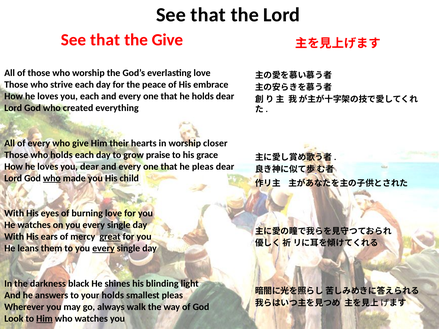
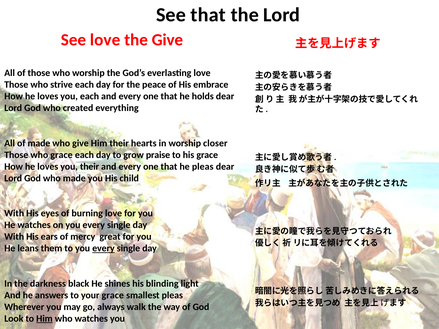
that at (105, 40): that -> love
of every: every -> made
who holds: holds -> grace
you dear: dear -> their
who at (52, 178) underline: present -> none
great underline: present -> none
your holds: holds -> grace
